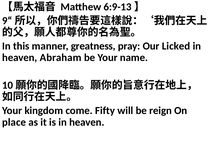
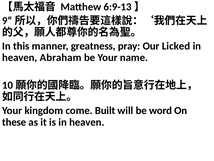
Fifty: Fifty -> Built
reign: reign -> word
place: place -> these
